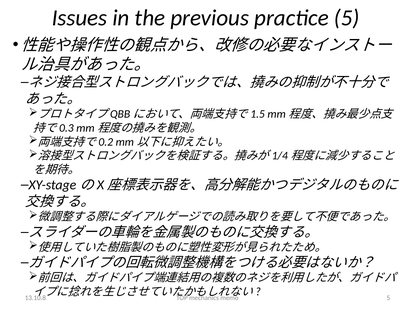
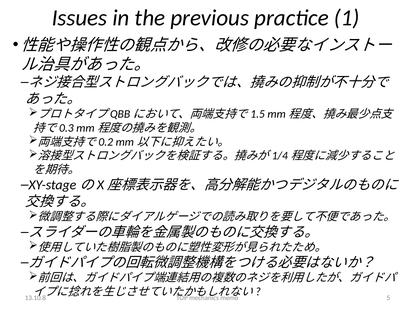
practice 5: 5 -> 1
